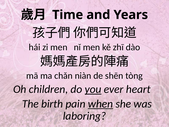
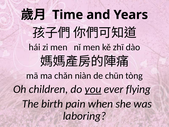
shēn: shēn -> chūn
heart: heart -> flying
when underline: present -> none
